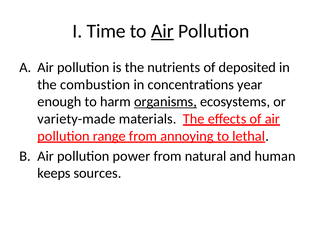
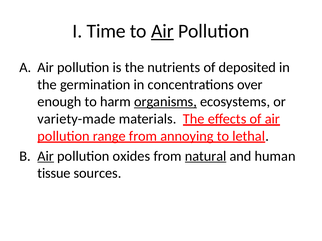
combustion: combustion -> germination
year: year -> over
Air at (46, 156) underline: none -> present
power: power -> oxides
natural underline: none -> present
keeps: keeps -> tissue
